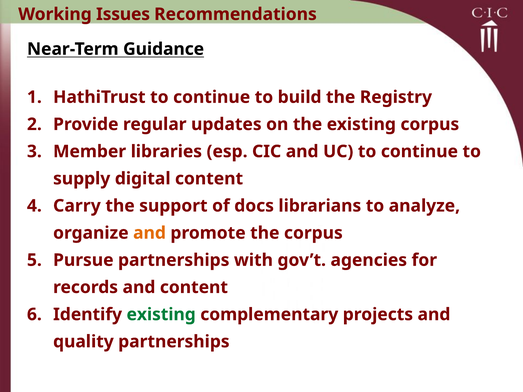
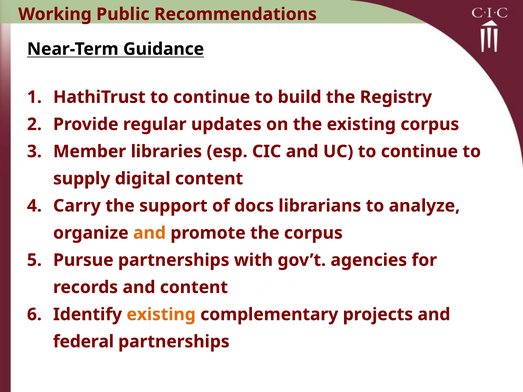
Issues: Issues -> Public
existing at (161, 315) colour: green -> orange
quality: quality -> federal
